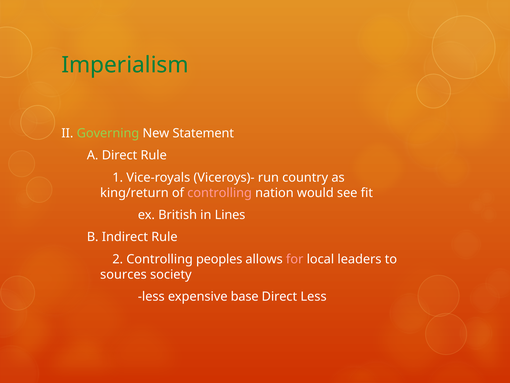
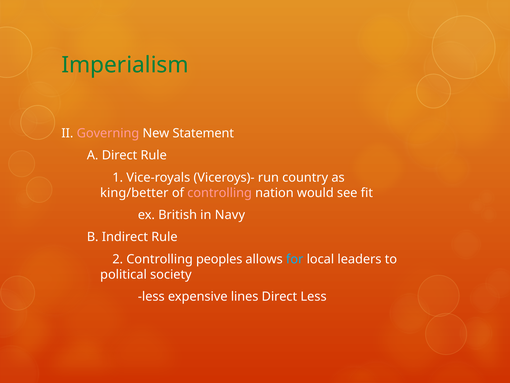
Governing colour: light green -> pink
king/return: king/return -> king/better
Lines: Lines -> Navy
for colour: pink -> light blue
sources: sources -> political
base: base -> lines
